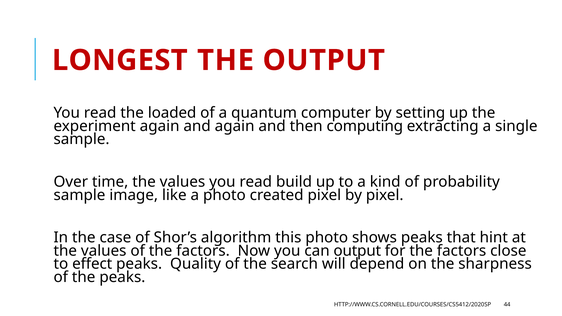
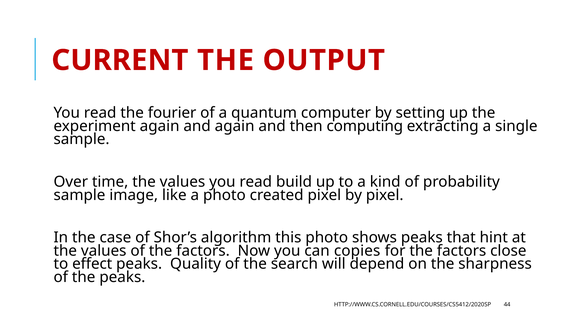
LONGEST: LONGEST -> CURRENT
loaded: loaded -> fourier
can output: output -> copies
